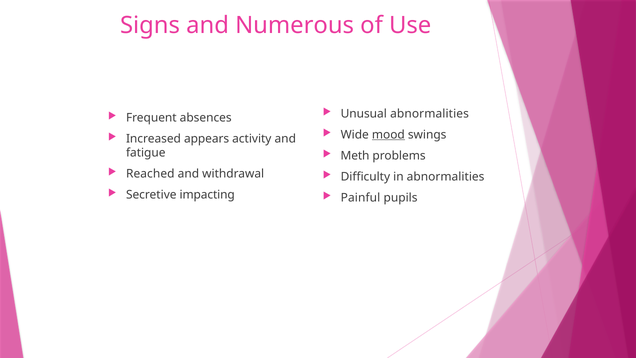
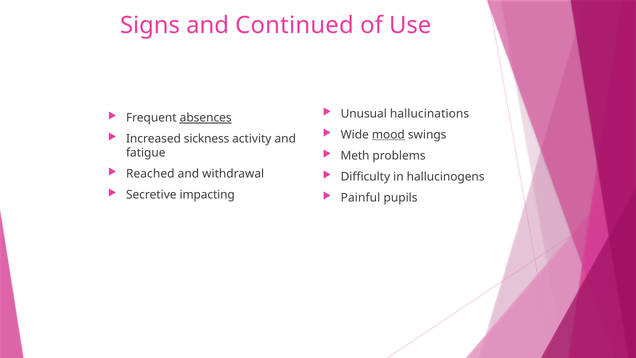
Numerous: Numerous -> Continued
Unusual abnormalities: abnormalities -> hallucinations
absences underline: none -> present
appears: appears -> sickness
in abnormalities: abnormalities -> hallucinogens
